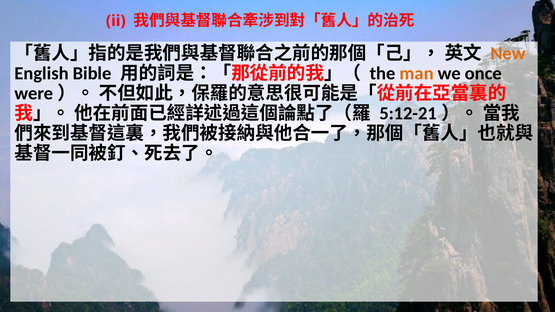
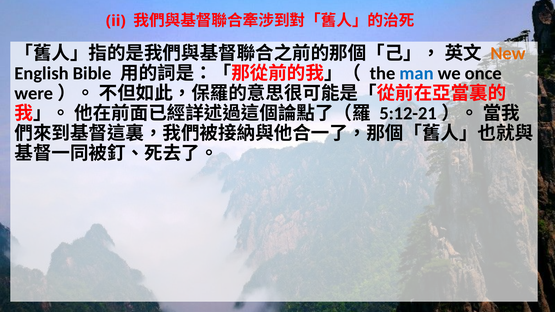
man colour: orange -> blue
